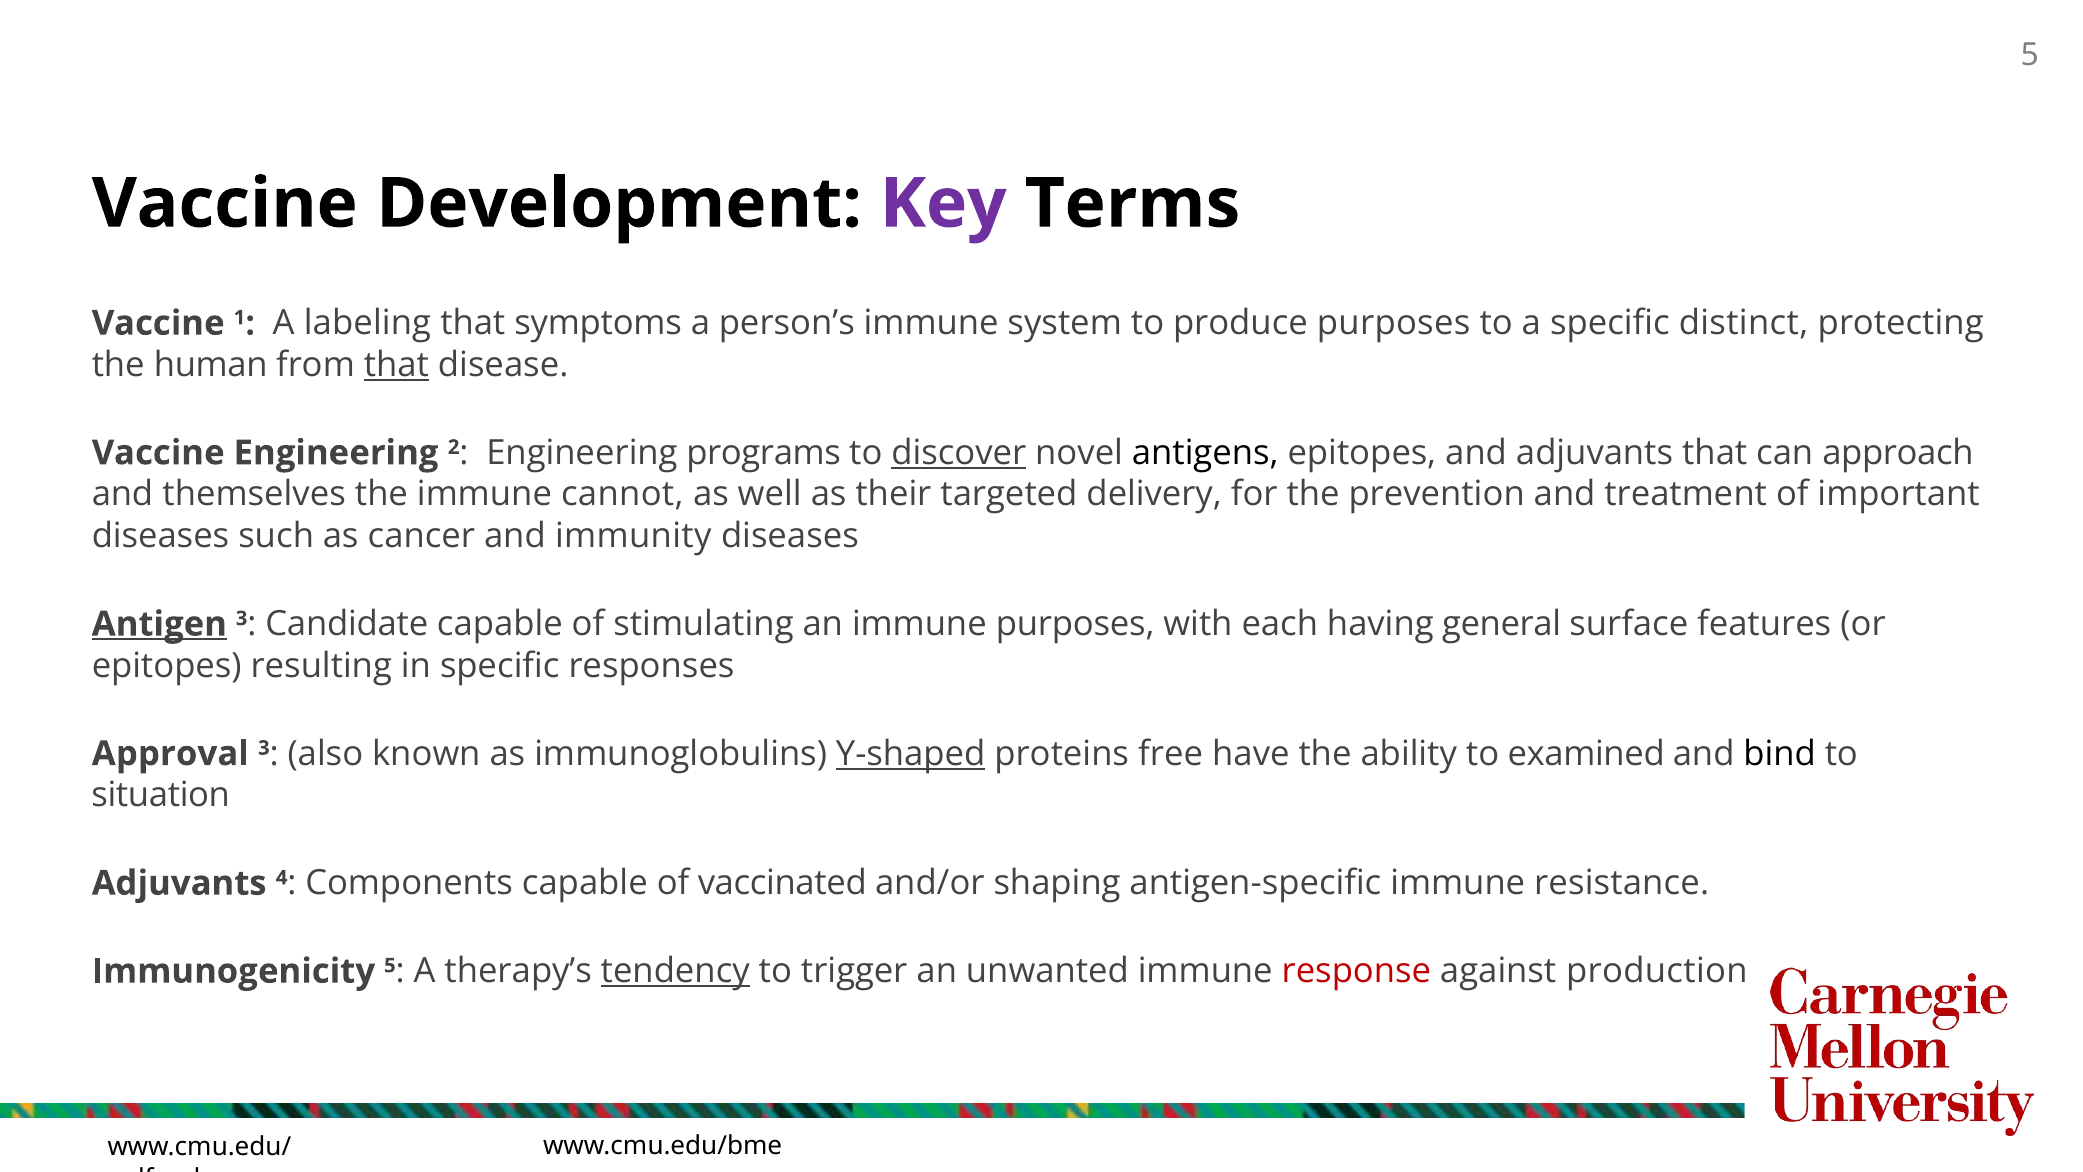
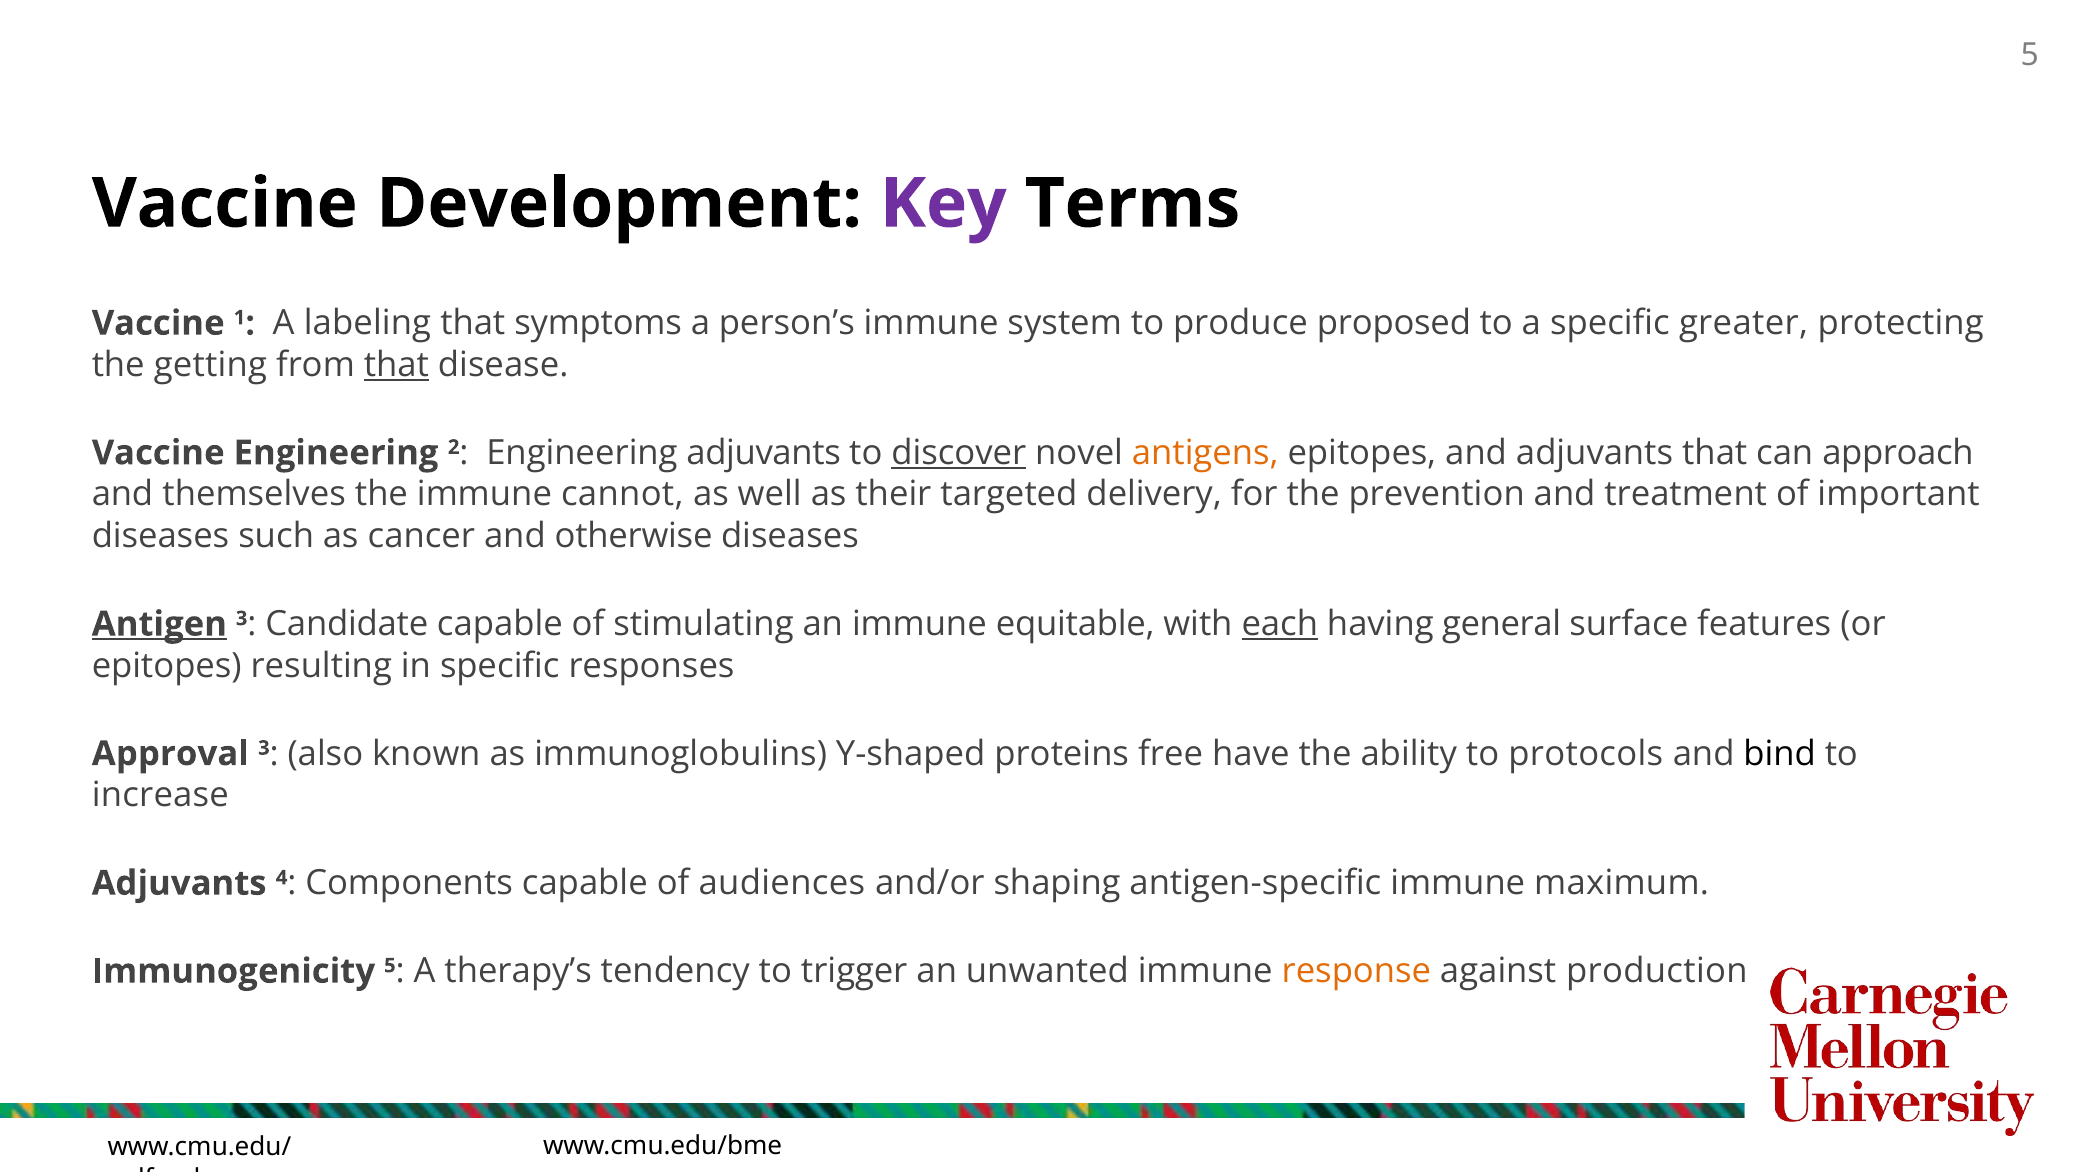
produce purposes: purposes -> proposed
distinct: distinct -> greater
human: human -> getting
Engineering programs: programs -> adjuvants
antigens colour: black -> orange
immunity: immunity -> otherwise
immune purposes: purposes -> equitable
each underline: none -> present
Y-shaped underline: present -> none
examined: examined -> protocols
situation: situation -> increase
vaccinated: vaccinated -> audiences
resistance: resistance -> maximum
tendency underline: present -> none
response colour: red -> orange
